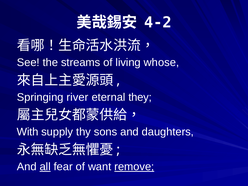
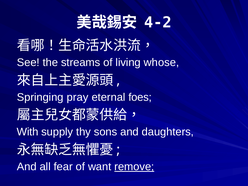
river: river -> pray
they: they -> foes
all underline: present -> none
